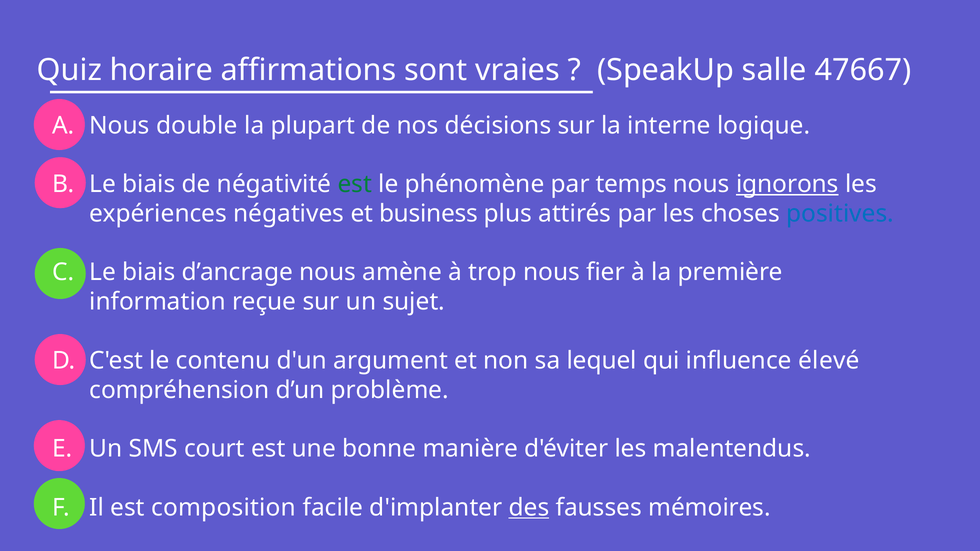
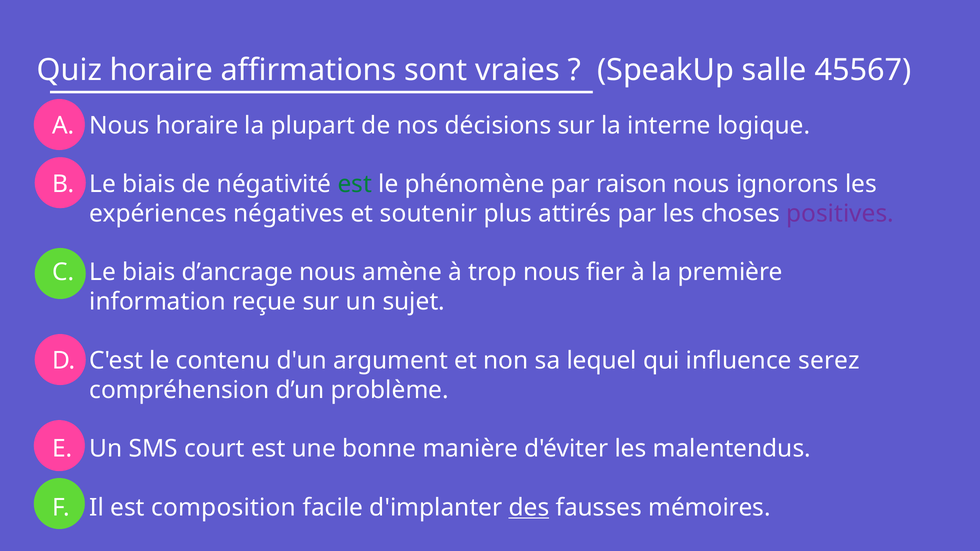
47667: 47667 -> 45567
Nous double: double -> horaire
temps: temps -> raison
ignorons underline: present -> none
business: business -> soutenir
positives colour: blue -> purple
élevé: élevé -> serez
